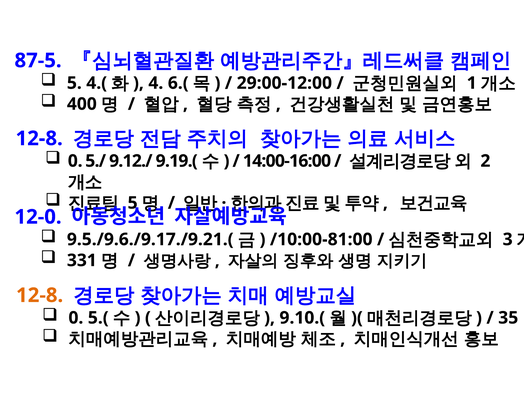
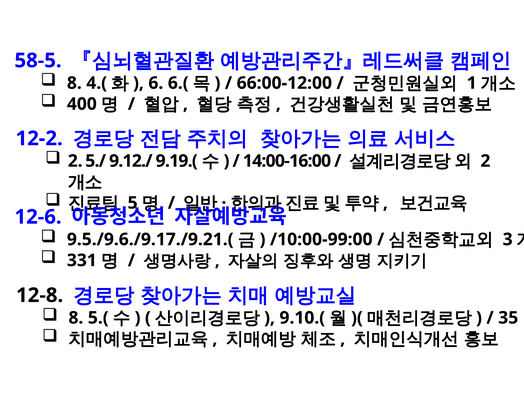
87-5: 87-5 -> 58-5
5 at (74, 83): 5 -> 8
4: 4 -> 6
29:00-12:00: 29:00-12:00 -> 66:00-12:00
12-8 at (39, 138): 12-8 -> 12-2
0 at (75, 161): 0 -> 2
12-0: 12-0 -> 12-6
/10:00-81:00: /10:00-81:00 -> /10:00-99:00
12-8 at (40, 295) colour: orange -> black
0 at (76, 318): 0 -> 8
